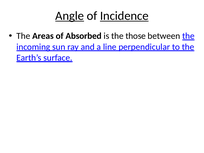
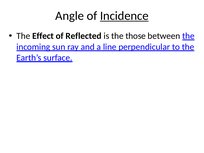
Angle underline: present -> none
Areas: Areas -> Effect
Absorbed: Absorbed -> Reflected
